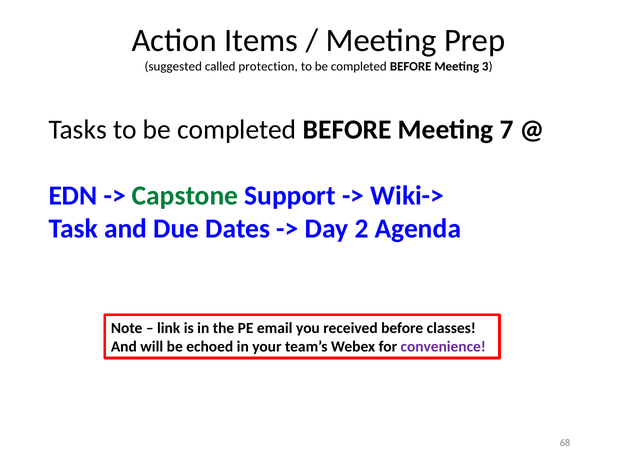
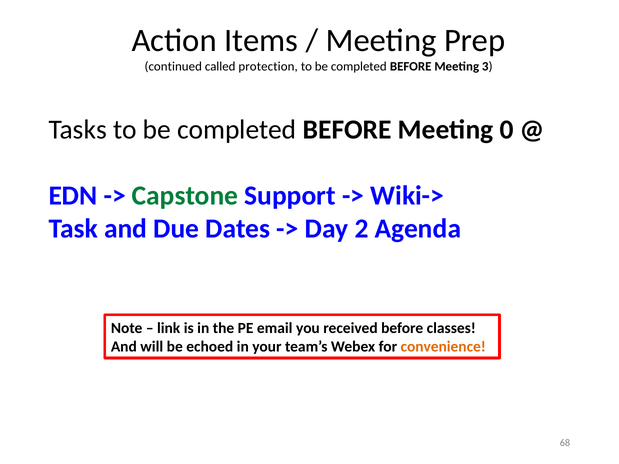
suggested: suggested -> continued
7: 7 -> 0
convenience colour: purple -> orange
